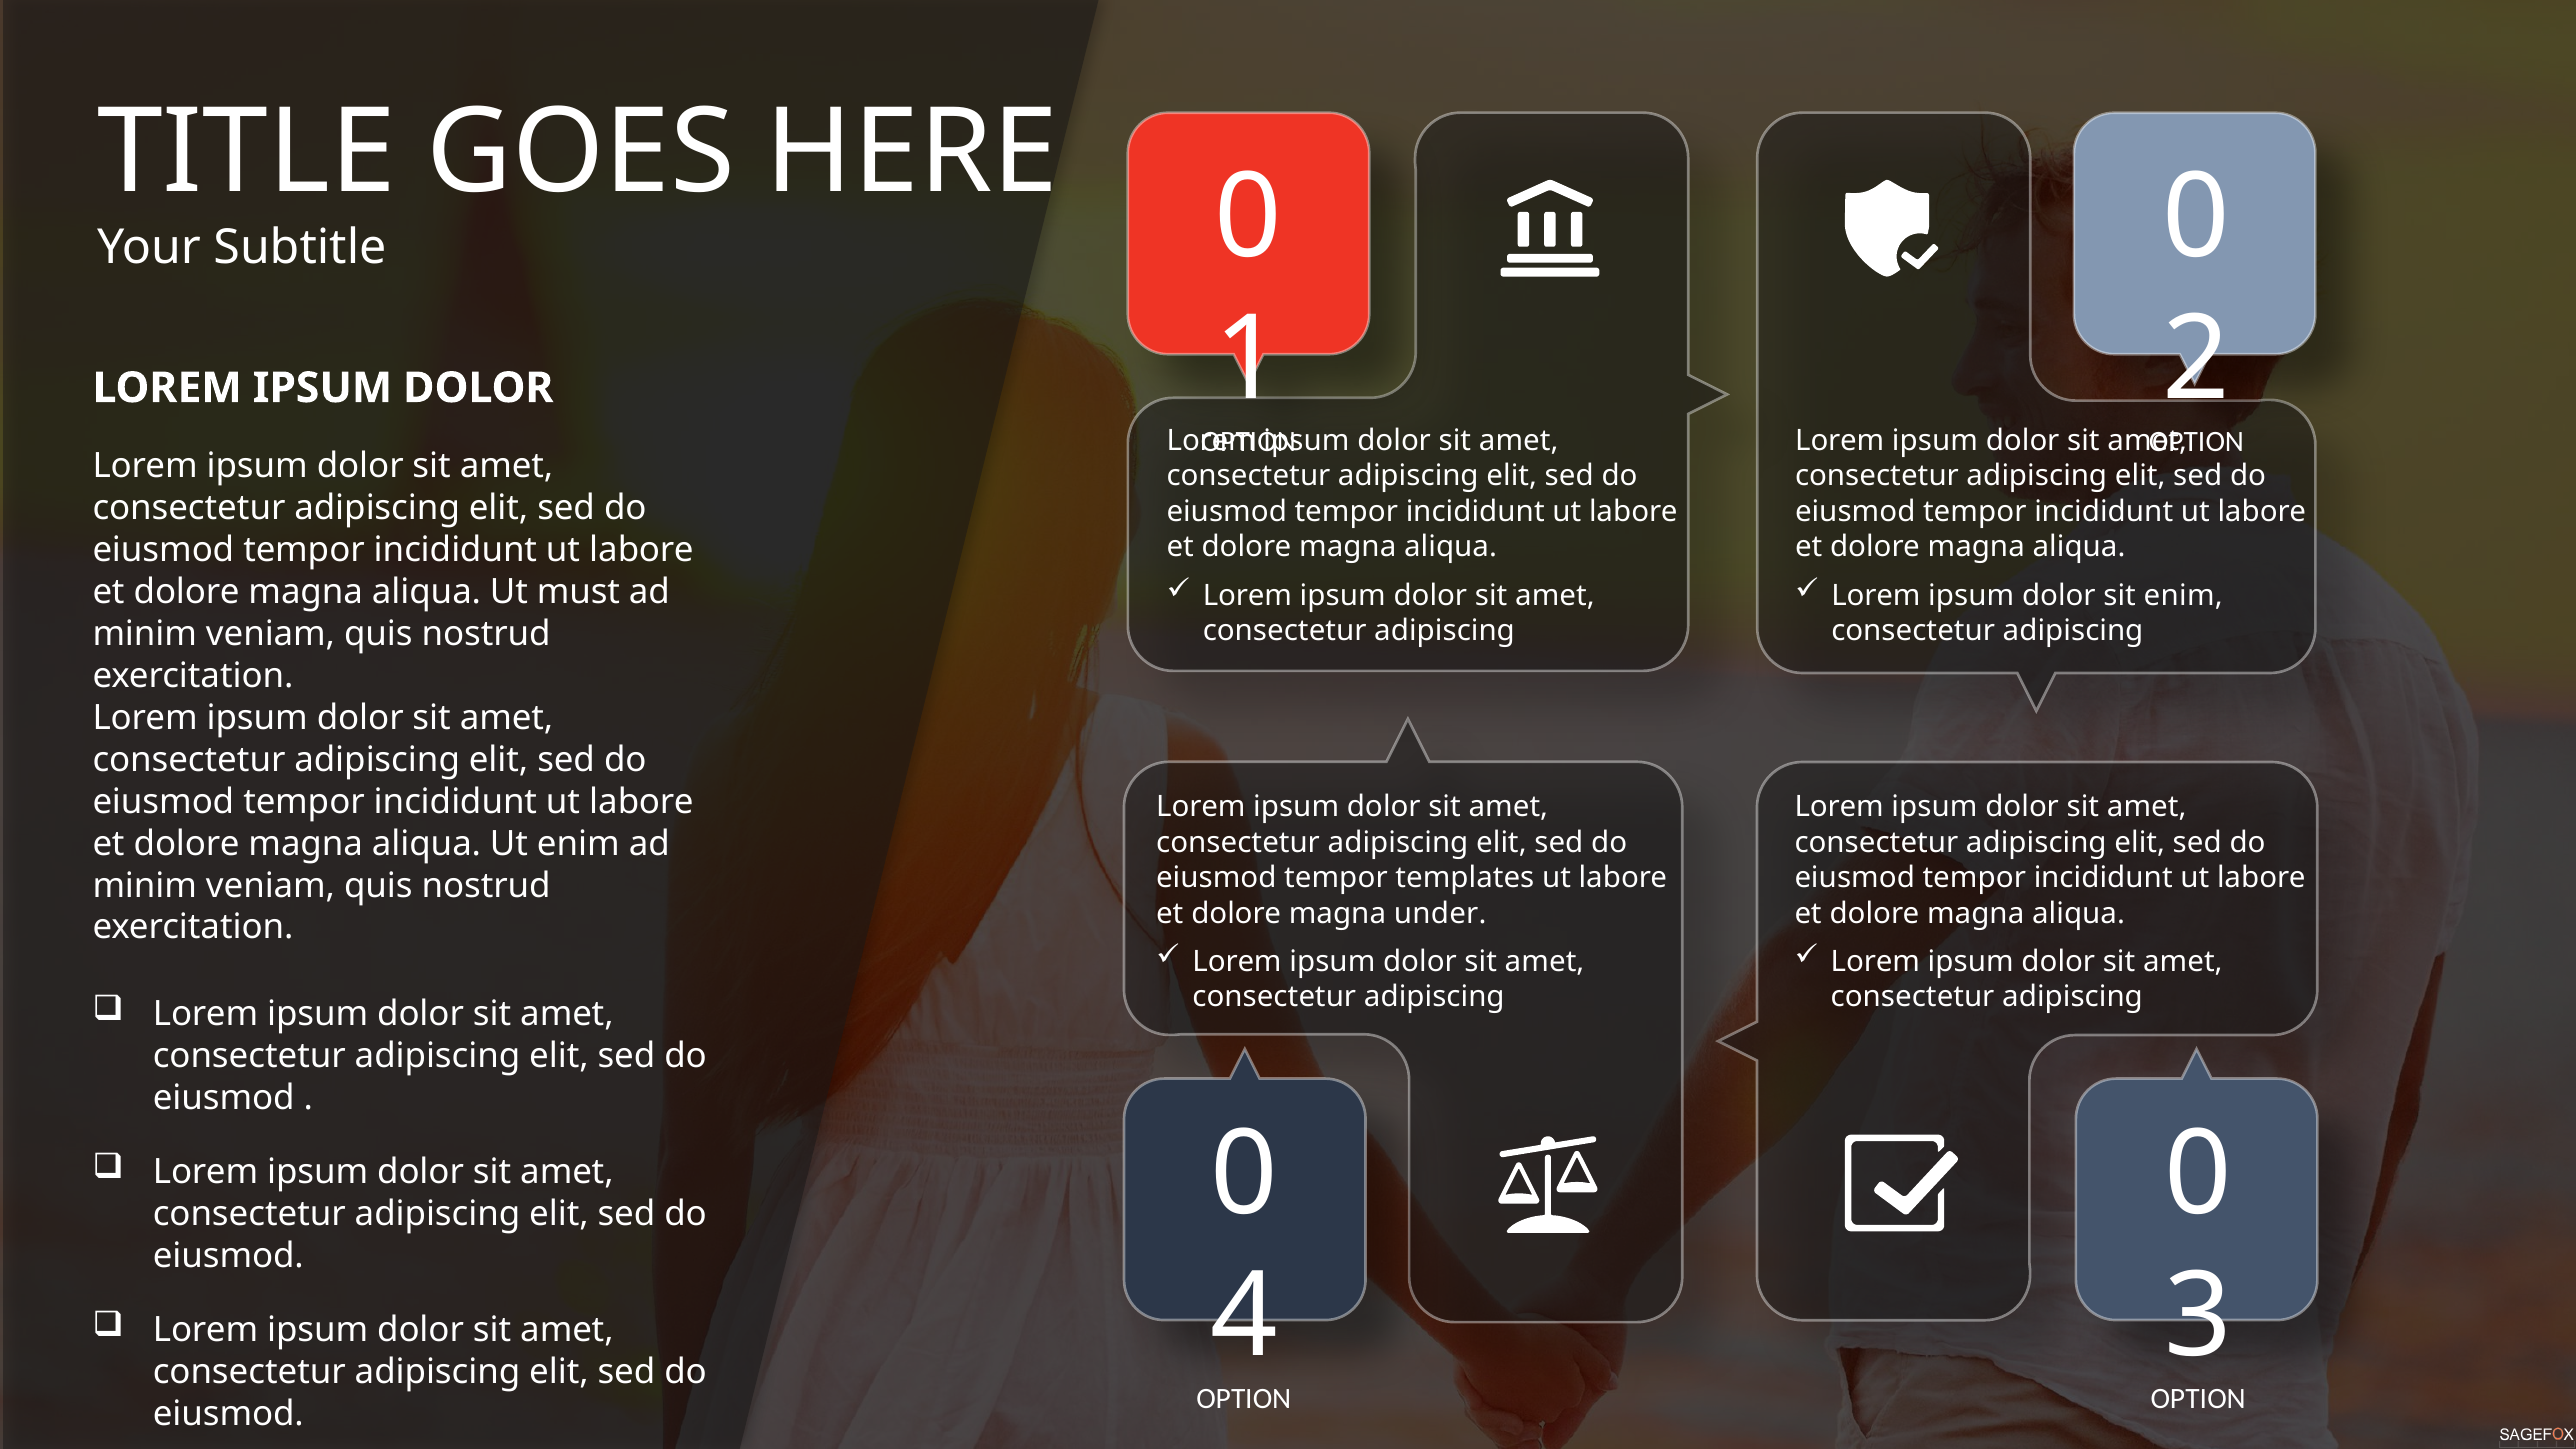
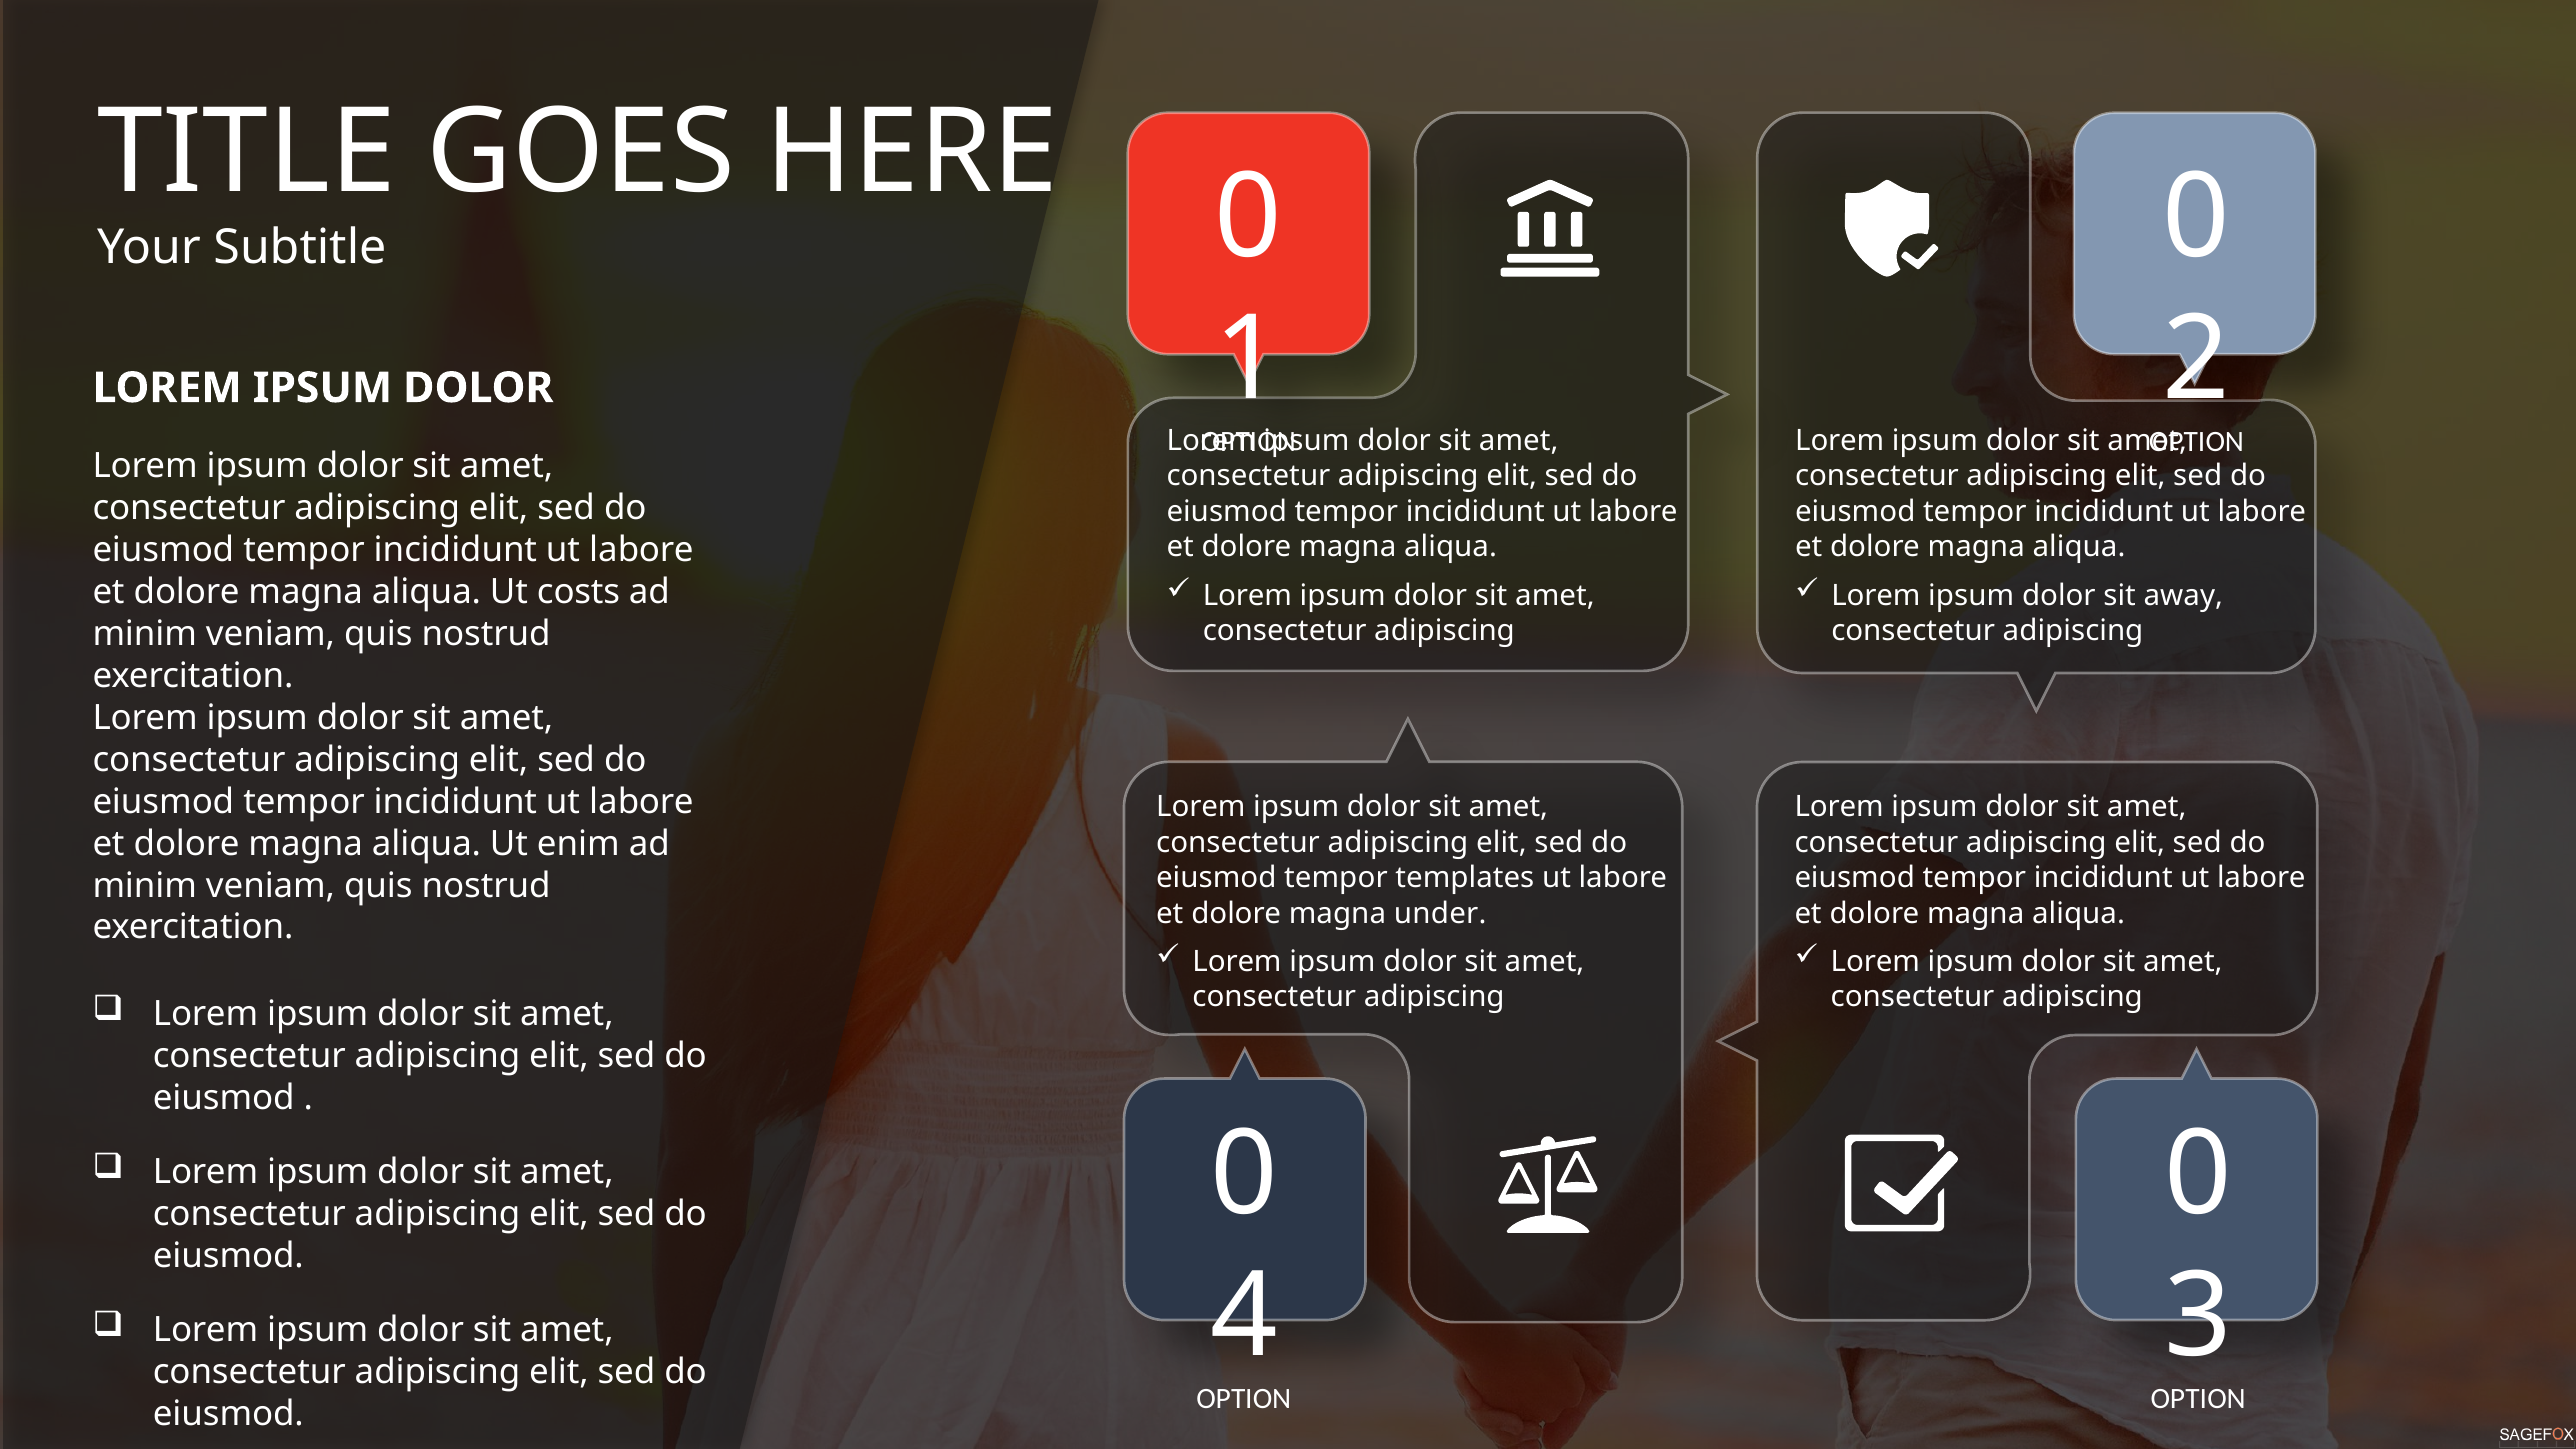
sit enim: enim -> away
must: must -> costs
